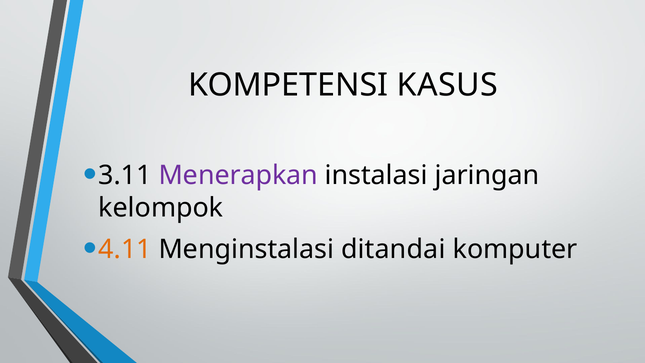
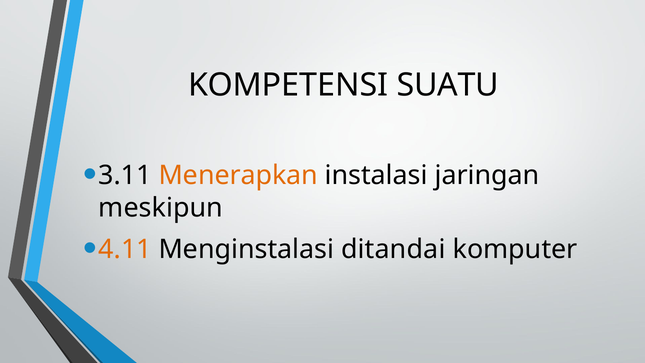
KASUS: KASUS -> SUATU
Menerapkan colour: purple -> orange
kelompok: kelompok -> meskipun
